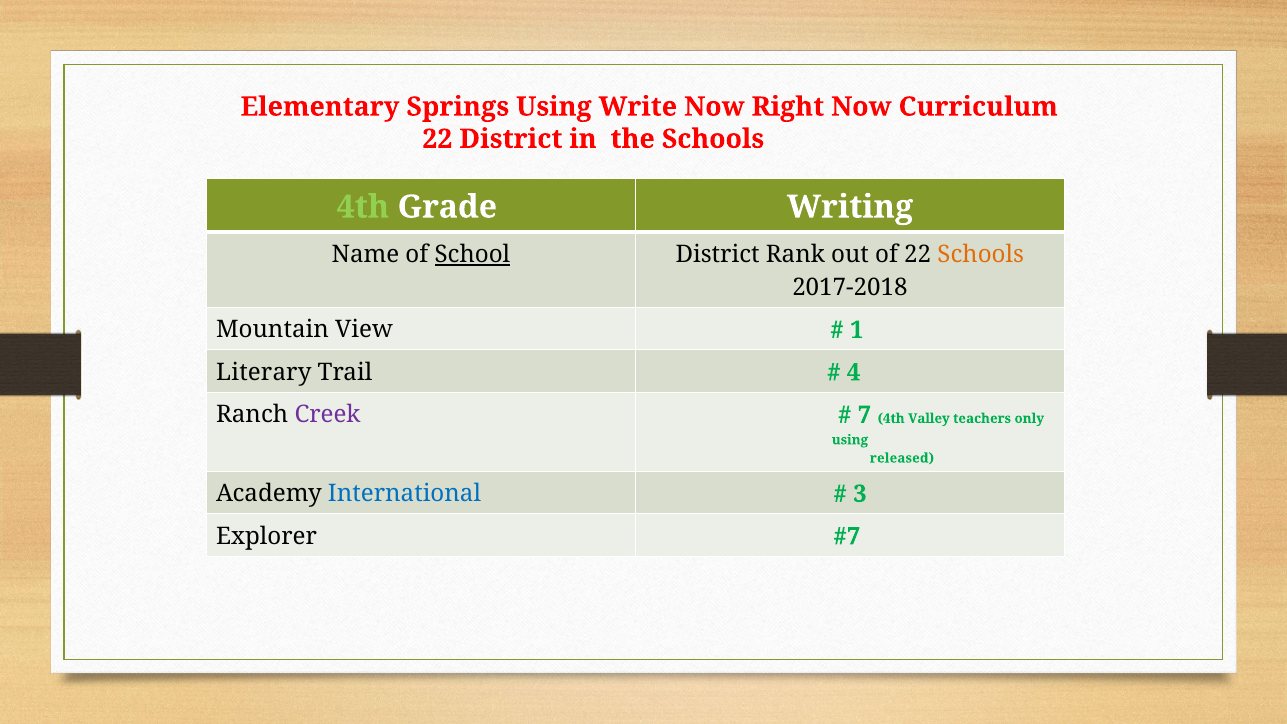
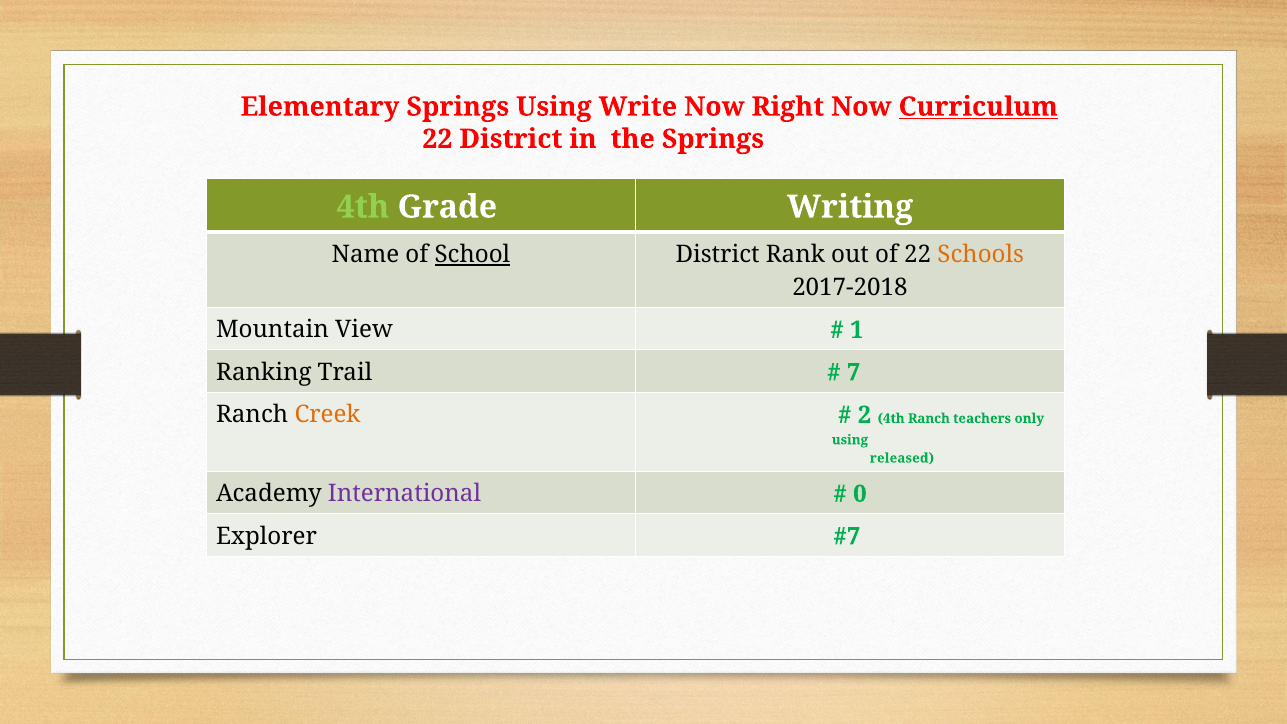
Curriculum underline: none -> present
the Schools: Schools -> Springs
Literary: Literary -> Ranking
4: 4 -> 7
Creek colour: purple -> orange
7: 7 -> 2
4th Valley: Valley -> Ranch
International colour: blue -> purple
3: 3 -> 0
